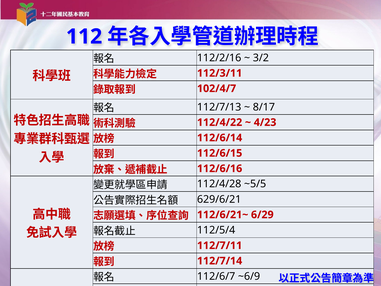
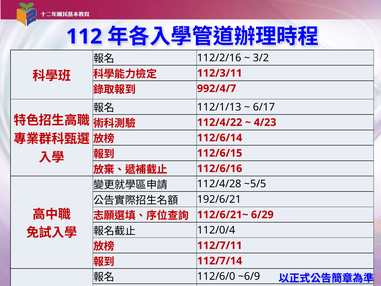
102/4/7: 102/4/7 -> 992/4/7
112/7/13: 112/7/13 -> 112/1/13
8/17: 8/17 -> 6/17
629/6/21: 629/6/21 -> 192/6/21
112/5/4: 112/5/4 -> 112/0/4
112/6/7: 112/6/7 -> 112/6/0
